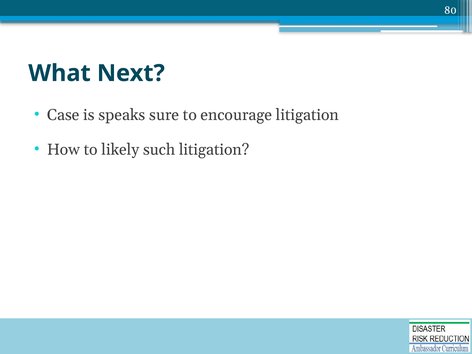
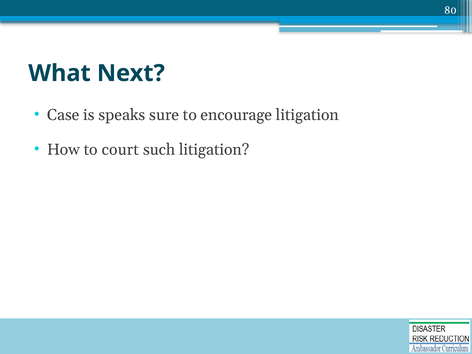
likely: likely -> court
